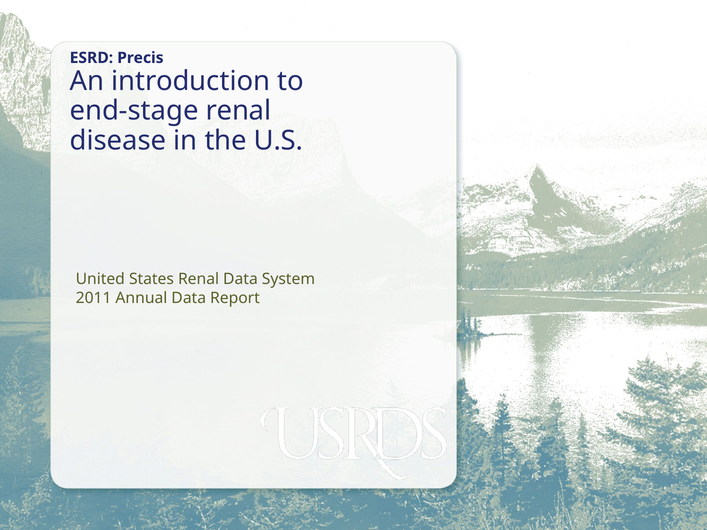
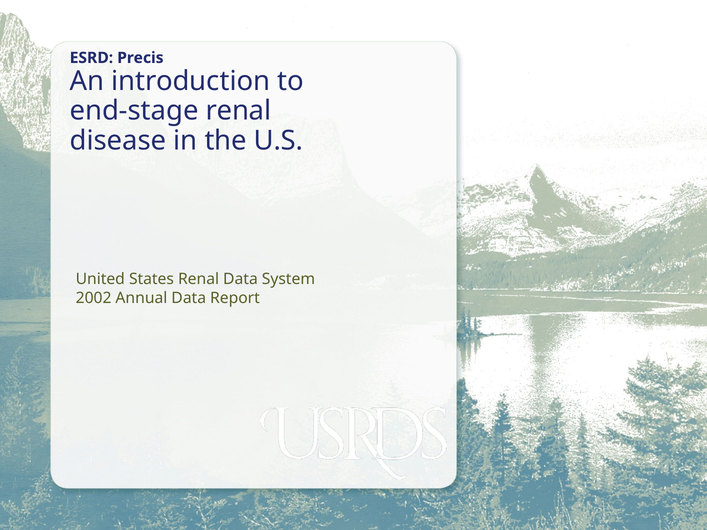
2011: 2011 -> 2002
